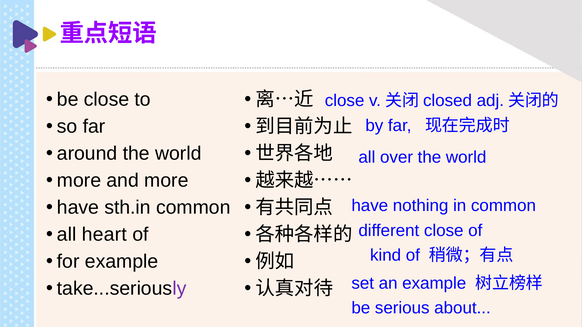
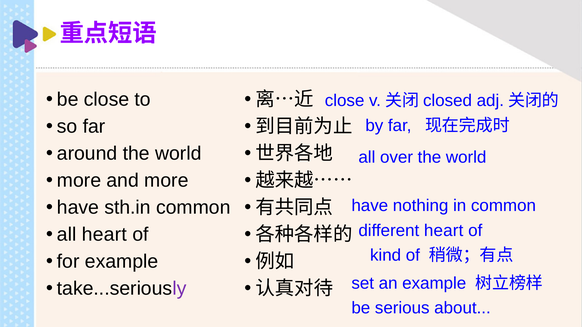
different close: close -> heart
